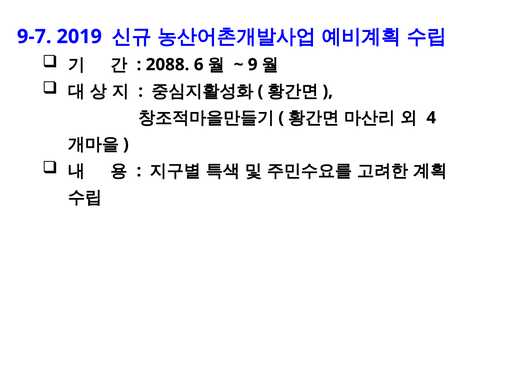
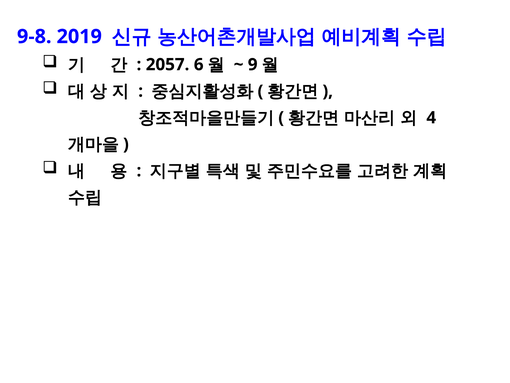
9-7: 9-7 -> 9-8
2088: 2088 -> 2057
